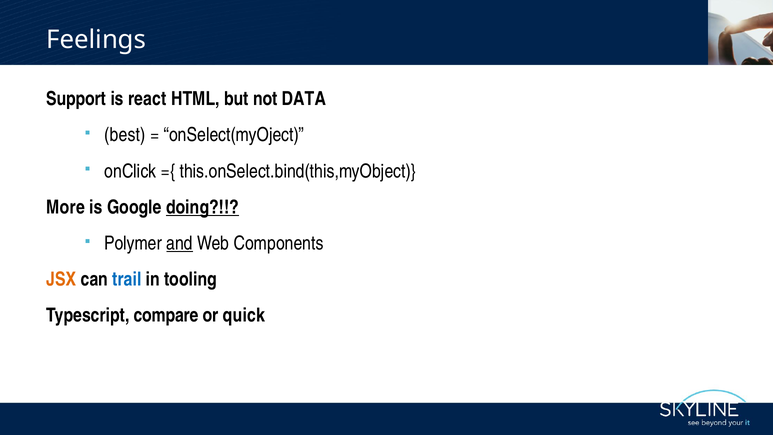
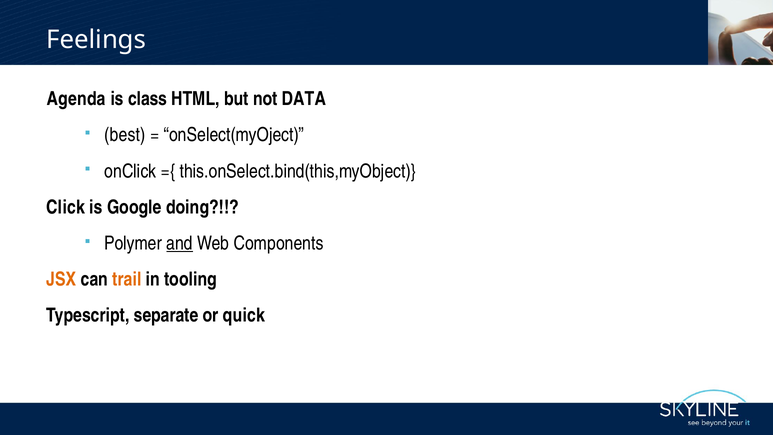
Support: Support -> Agenda
react: react -> class
More: More -> Click
doing underline: present -> none
trail colour: blue -> orange
compare: compare -> separate
